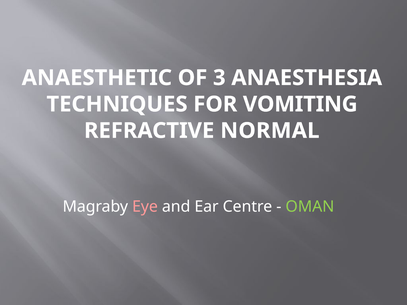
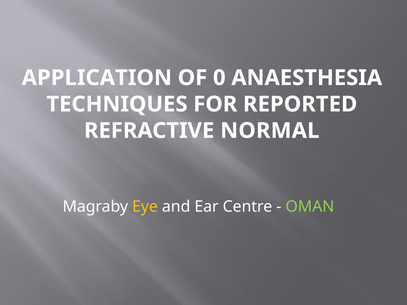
ANAESTHETIC: ANAESTHETIC -> APPLICATION
3: 3 -> 0
VOMITING: VOMITING -> REPORTED
Eye colour: pink -> yellow
